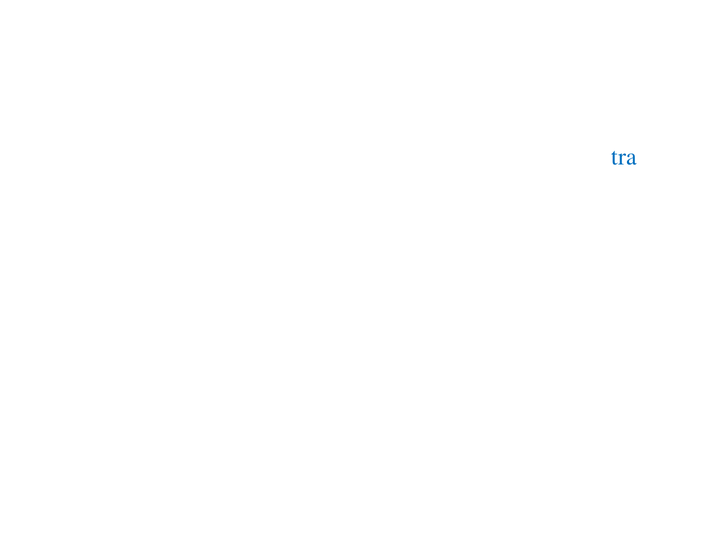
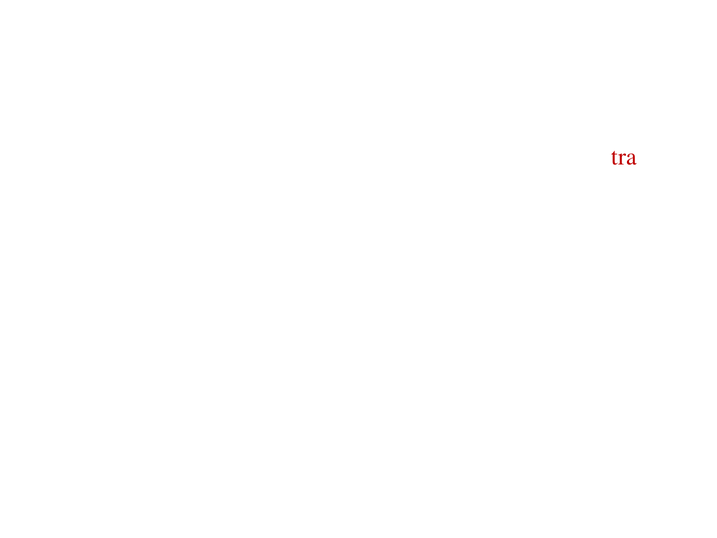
tra colour: blue -> red
